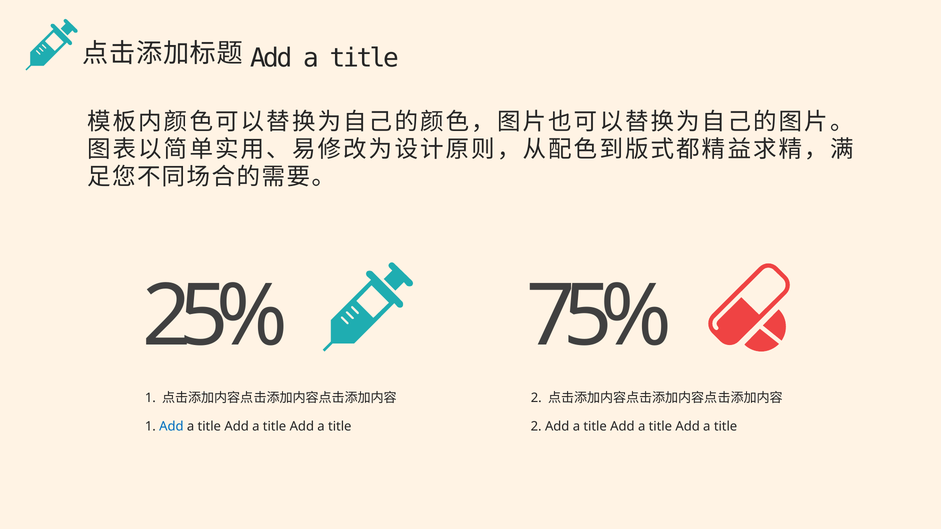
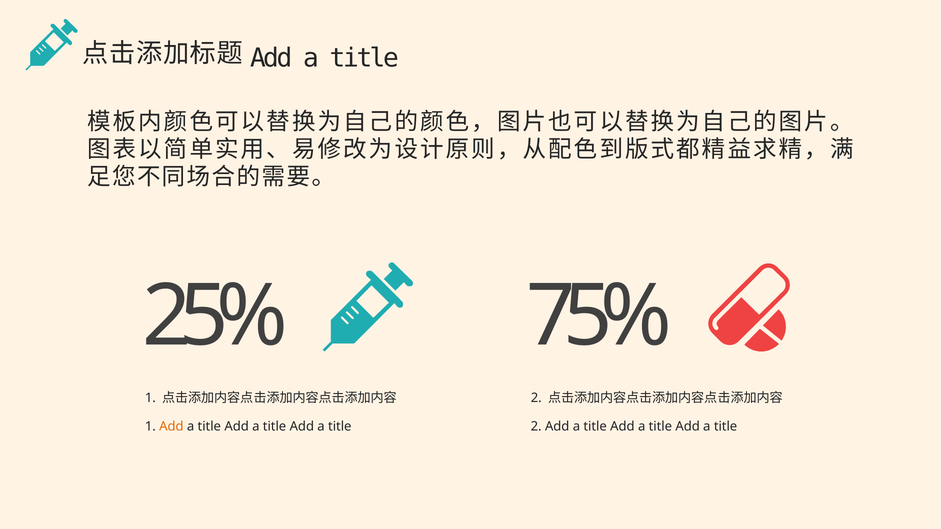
Add at (171, 427) colour: blue -> orange
